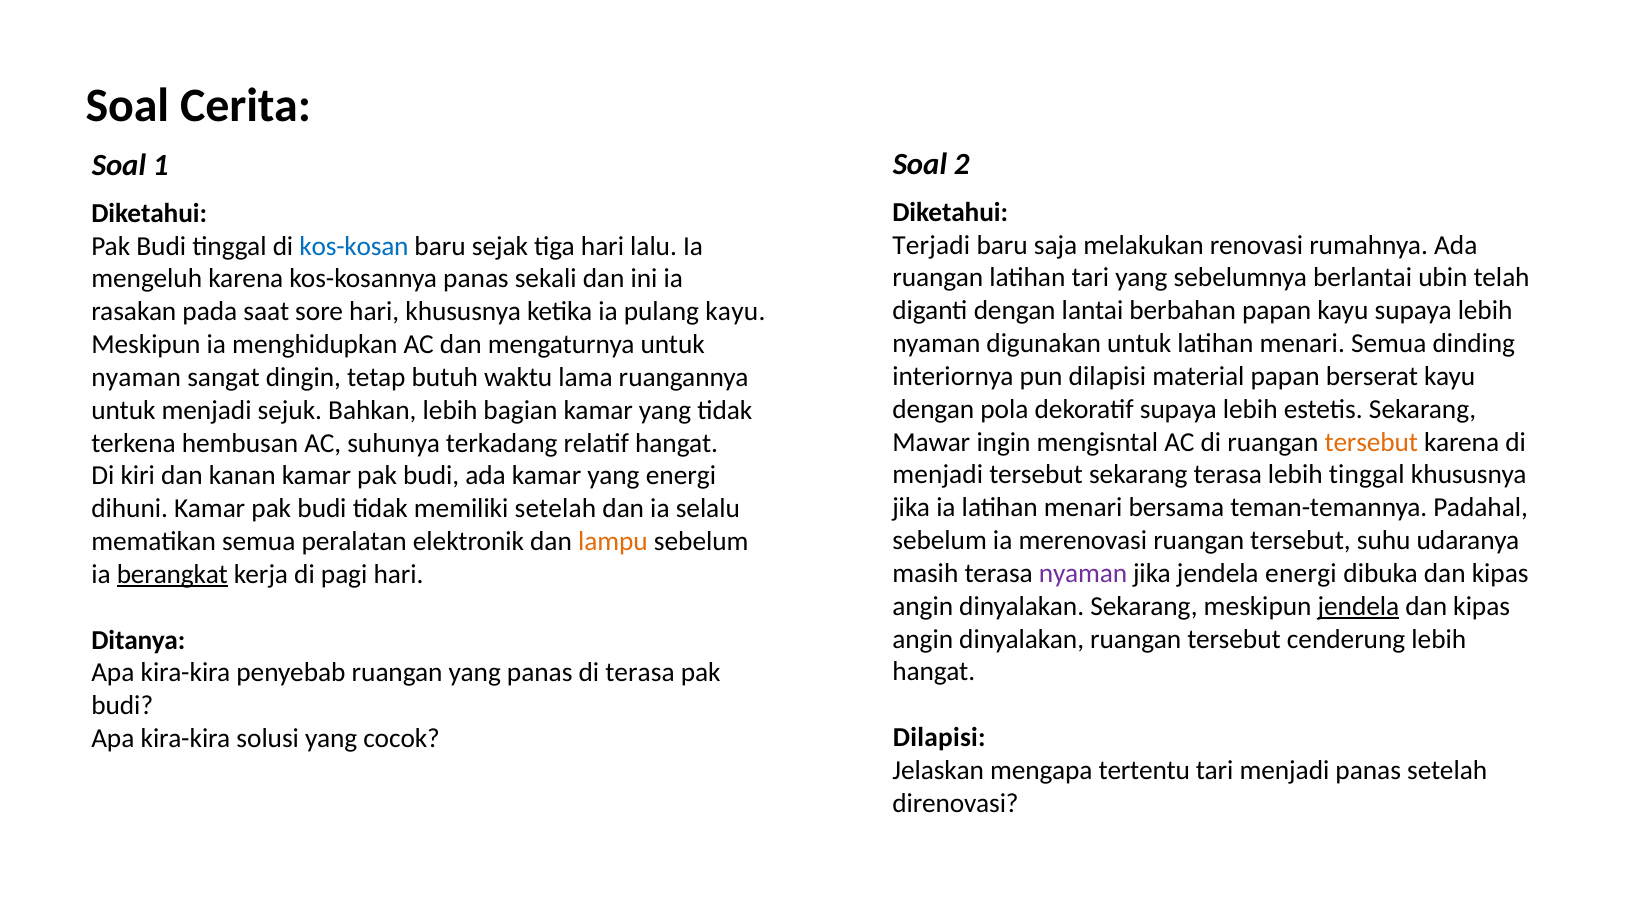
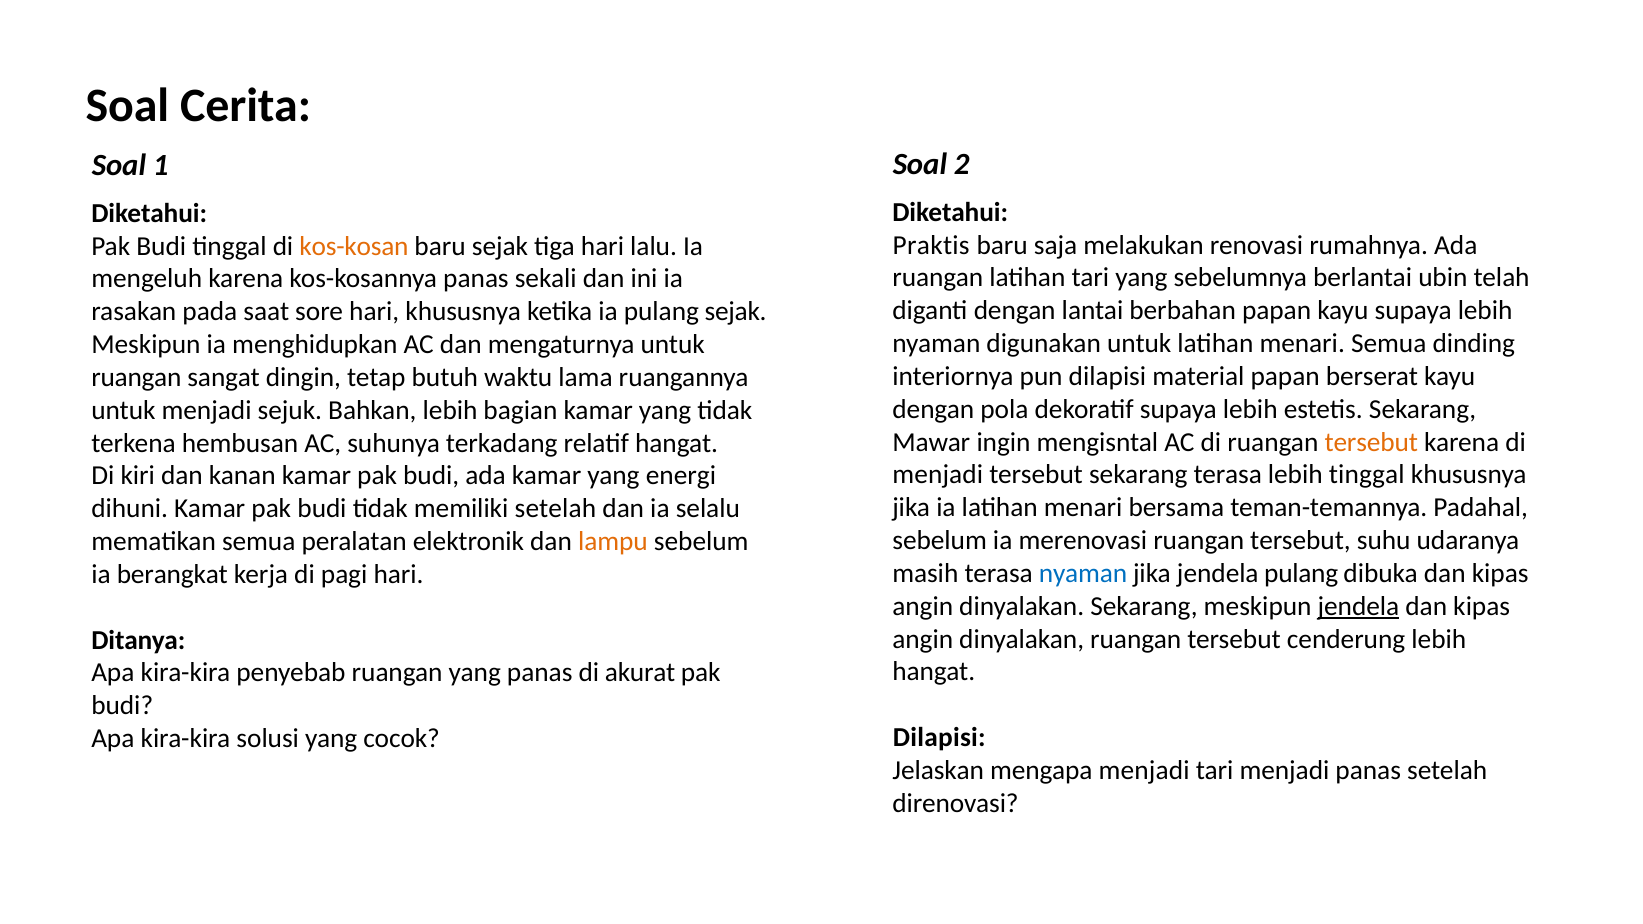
Terjadi: Terjadi -> Praktis
kos-kosan colour: blue -> orange
pulang kayu: kayu -> sejak
nyaman at (136, 377): nyaman -> ruangan
nyaman at (1083, 574) colour: purple -> blue
jendela energi: energi -> pulang
berangkat underline: present -> none
di terasa: terasa -> akurat
mengapa tertentu: tertentu -> menjadi
